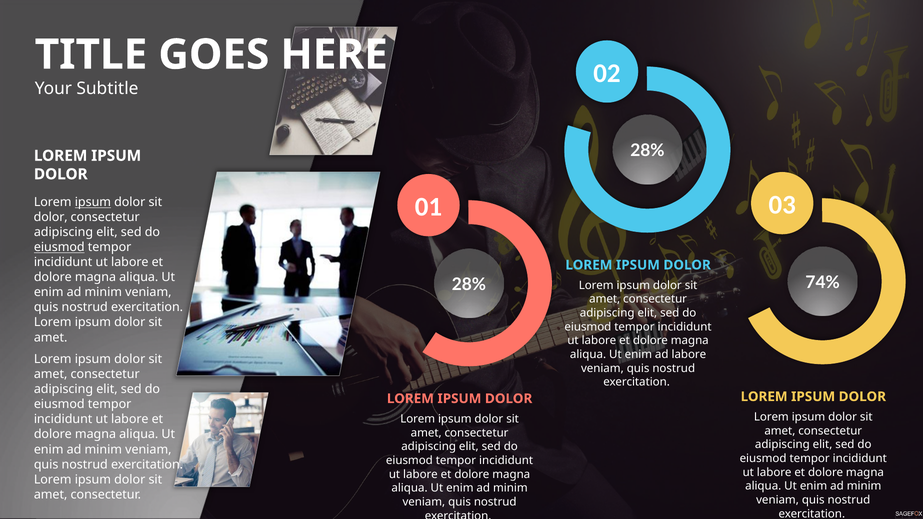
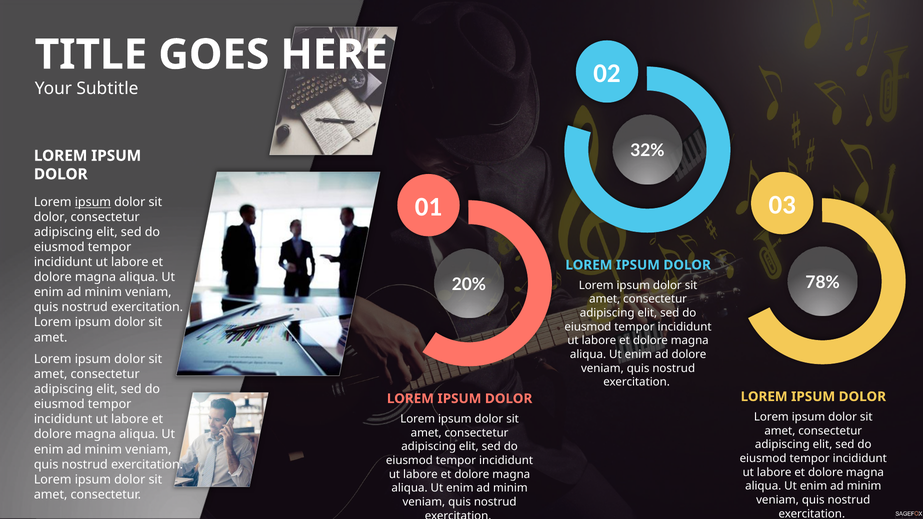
28% at (647, 151): 28% -> 32%
eiusmod at (59, 247) underline: present -> none
74%: 74% -> 78%
28% at (469, 285): 28% -> 20%
ad labore: labore -> dolore
